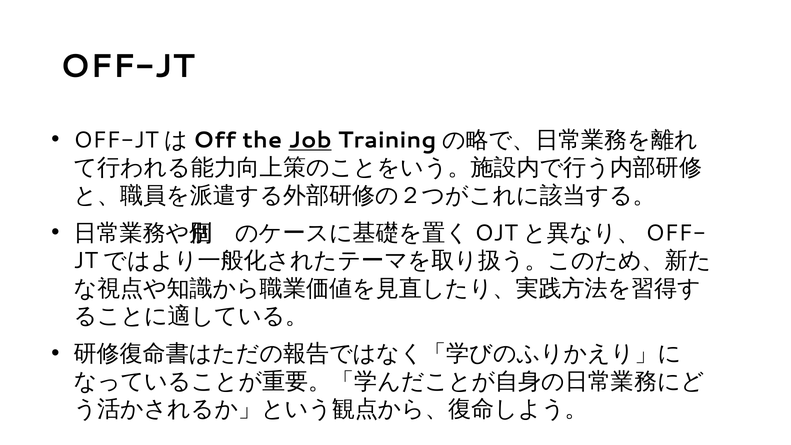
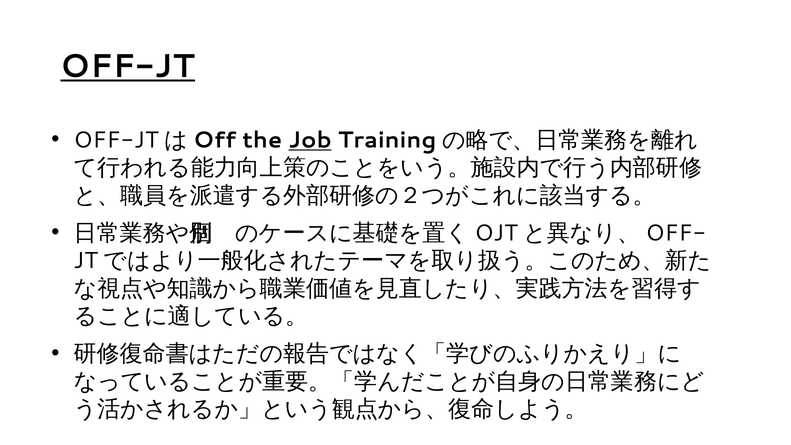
OFF-JT underline: none -> present
